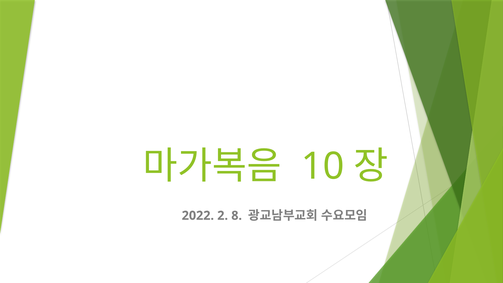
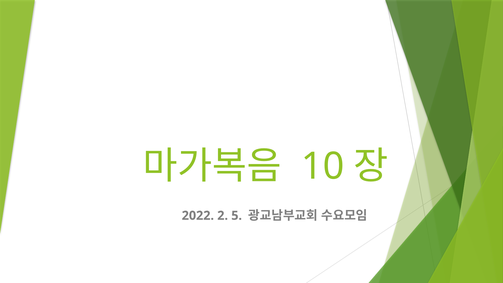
8: 8 -> 5
